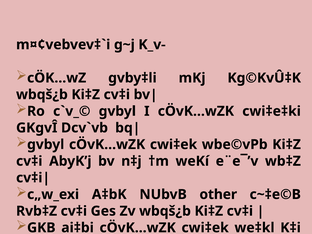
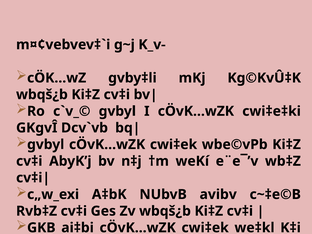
other: other -> avibv
